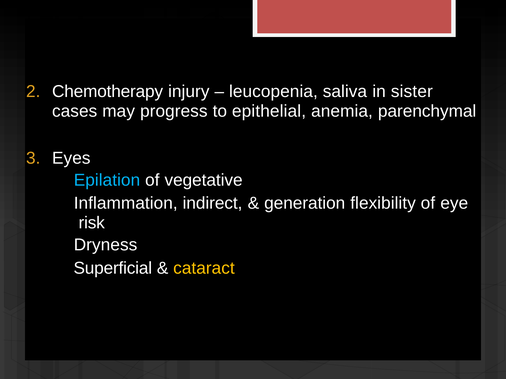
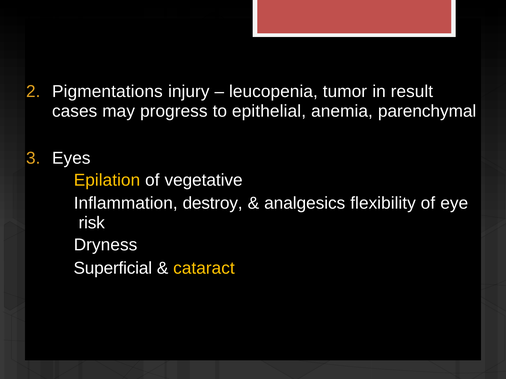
Chemotherapy: Chemotherapy -> Pigmentations
saliva: saliva -> tumor
sister: sister -> result
Epilation colour: light blue -> yellow
indirect: indirect -> destroy
generation: generation -> analgesics
